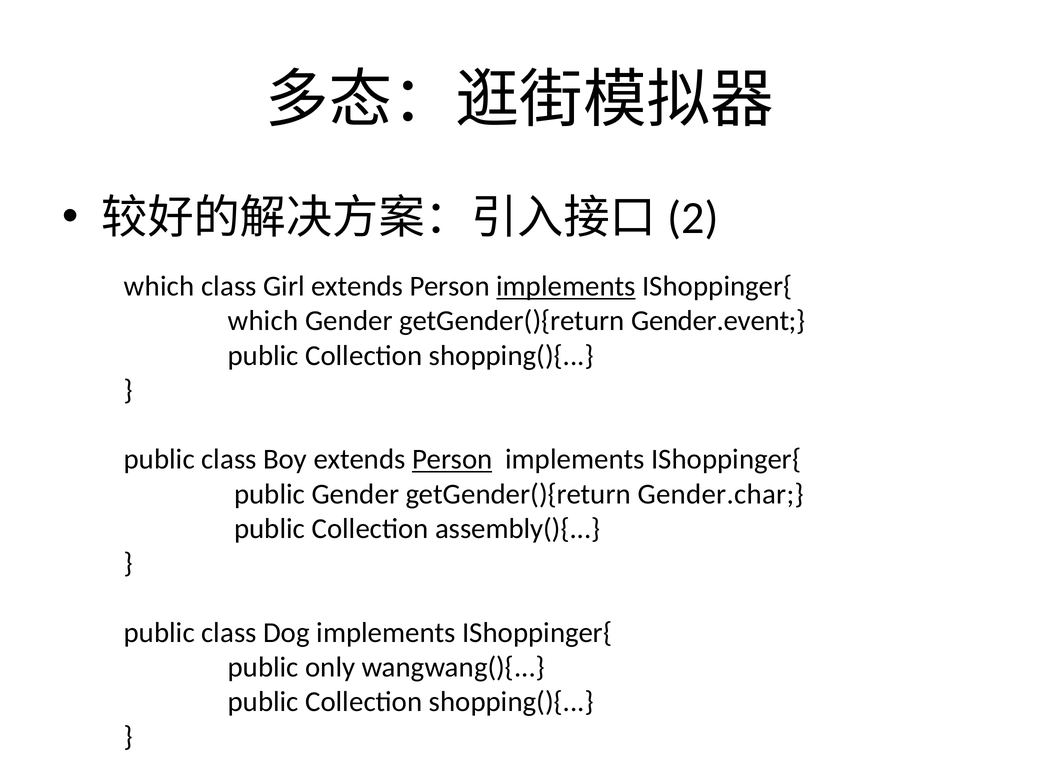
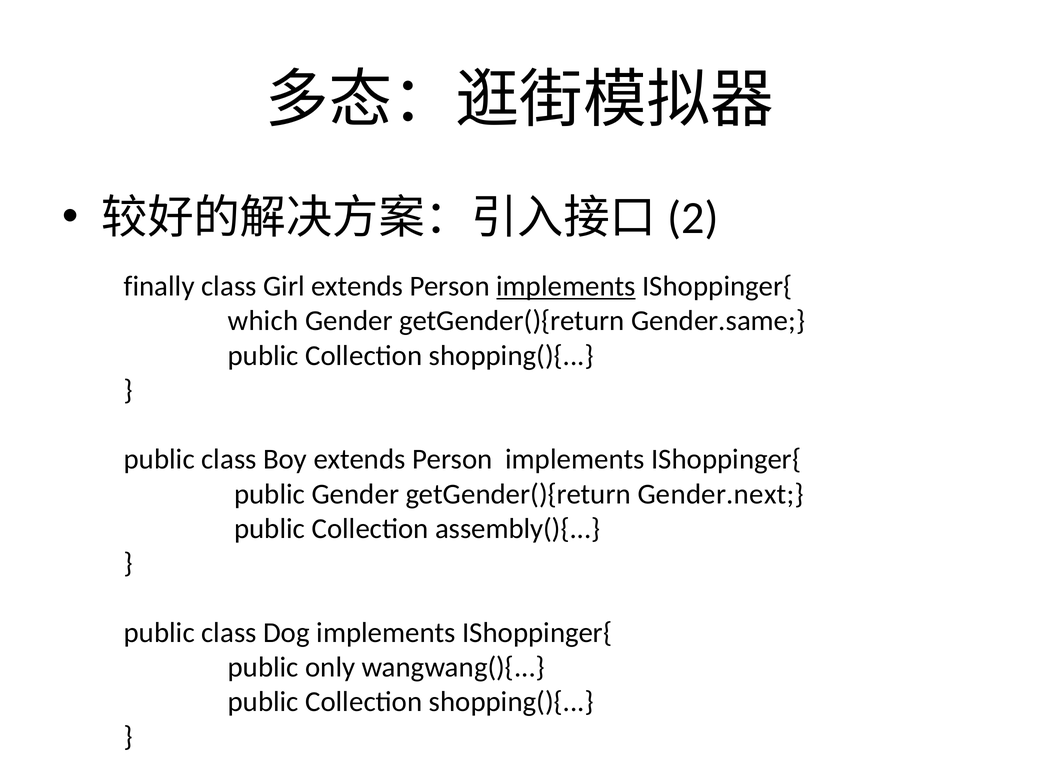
which at (159, 286): which -> finally
Gender.event: Gender.event -> Gender.same
Person at (452, 460) underline: present -> none
Gender.char: Gender.char -> Gender.next
